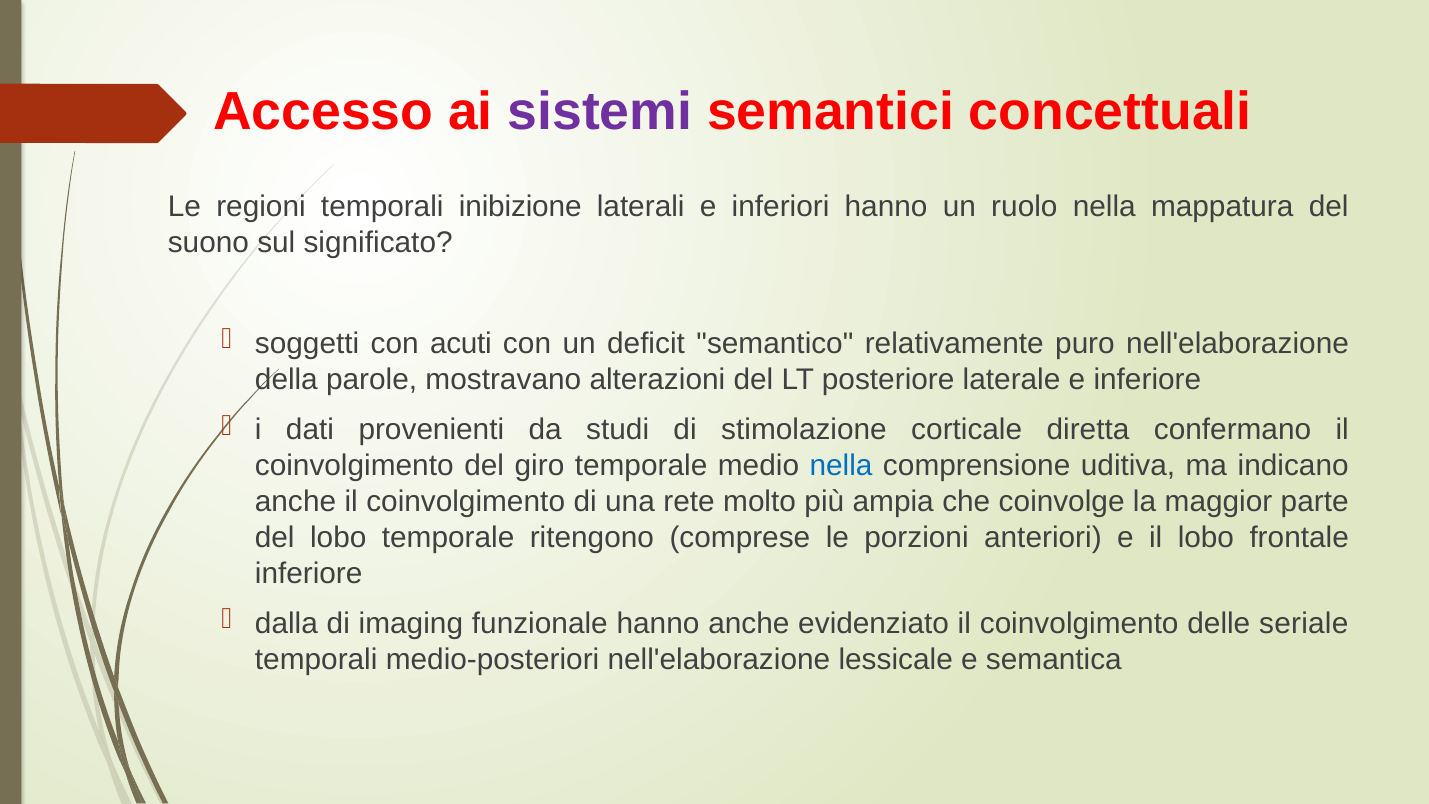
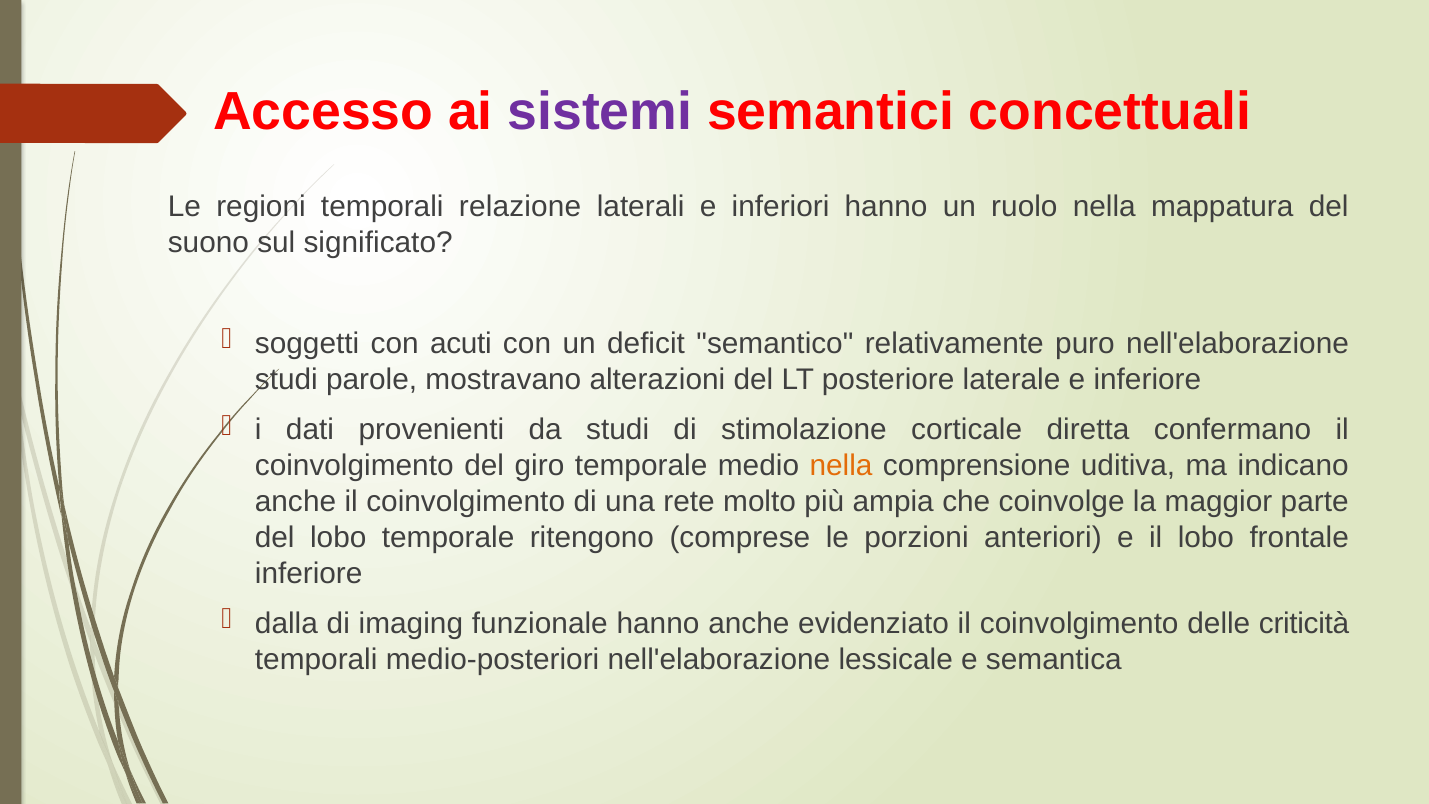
inibizione: inibizione -> relazione
della at (286, 379): della -> studi
nella at (841, 466) colour: blue -> orange
seriale: seriale -> criticità
